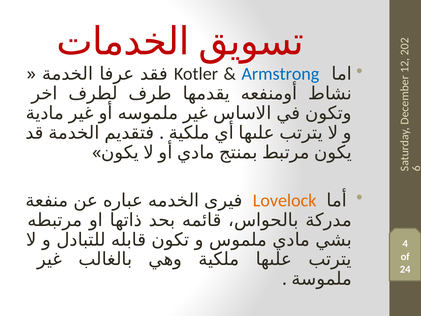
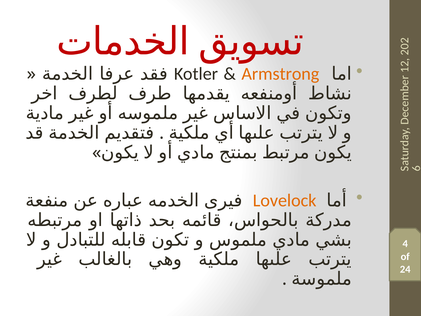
Armstrong colour: blue -> orange
